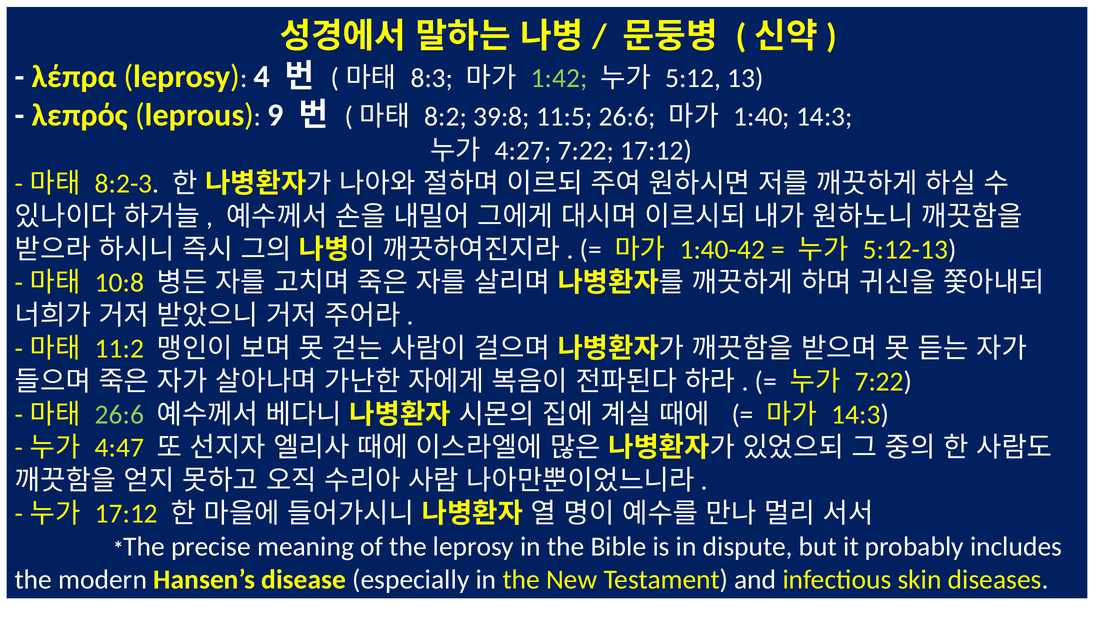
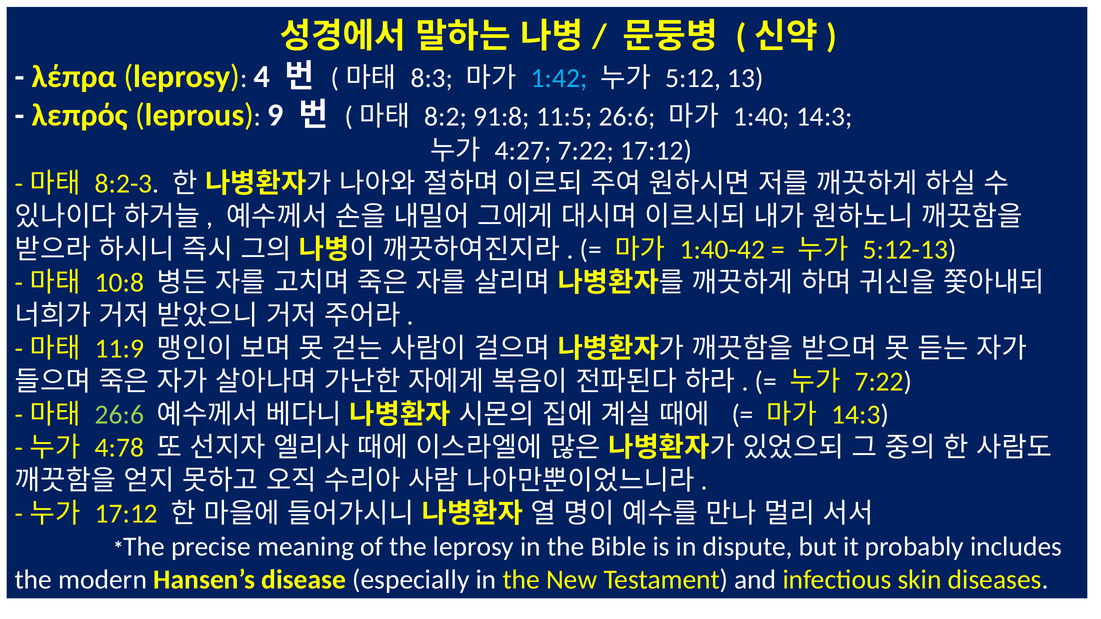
1:42 colour: light green -> light blue
39:8: 39:8 -> 91:8
11:2: 11:2 -> 11:9
4:47: 4:47 -> 4:78
